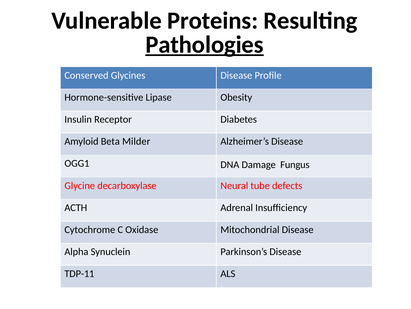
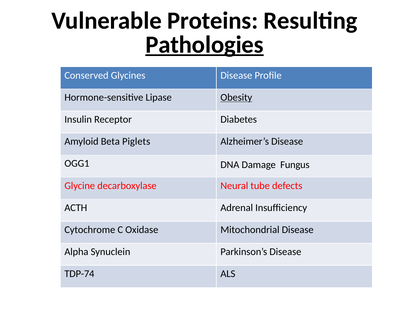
Obesity underline: none -> present
Milder: Milder -> Piglets
TDP-11: TDP-11 -> TDP-74
